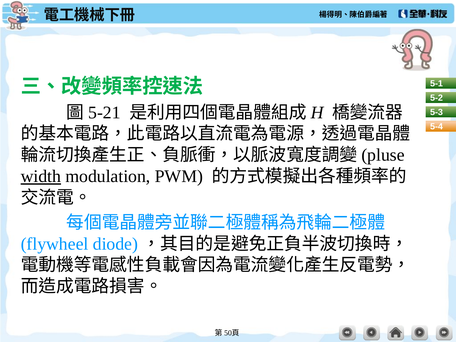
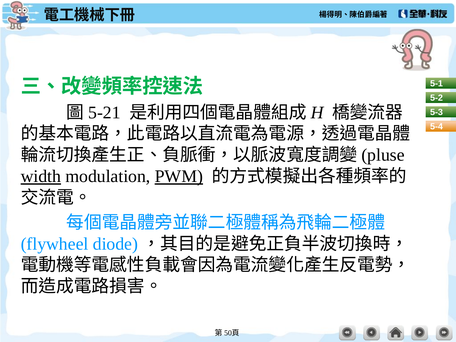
PWM underline: none -> present
